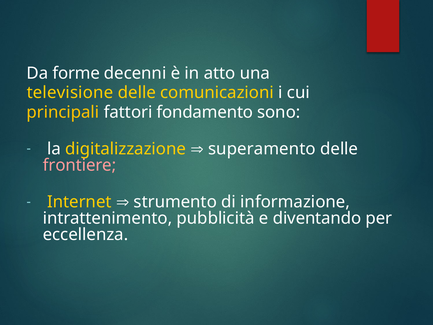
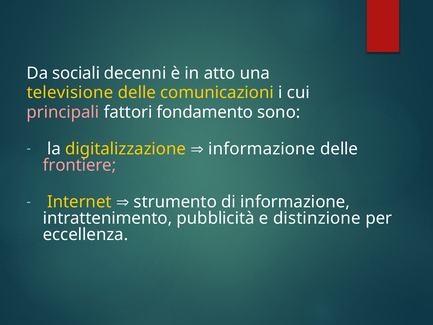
forme: forme -> sociali
principali colour: yellow -> pink
superamento at (262, 149): superamento -> informazione
diventando: diventando -> distinzione
